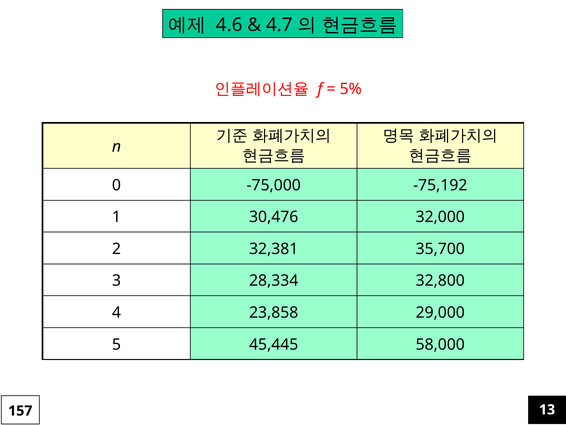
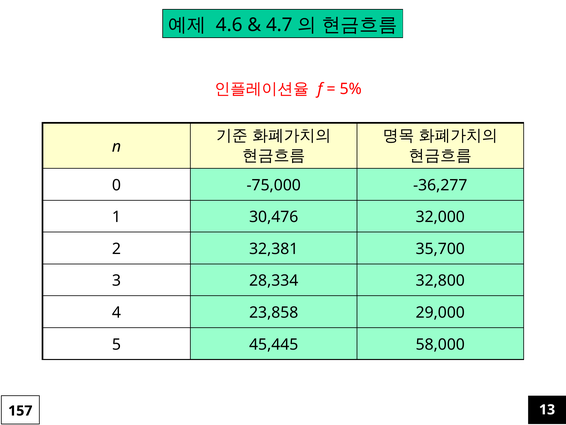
-75,192: -75,192 -> -36,277
